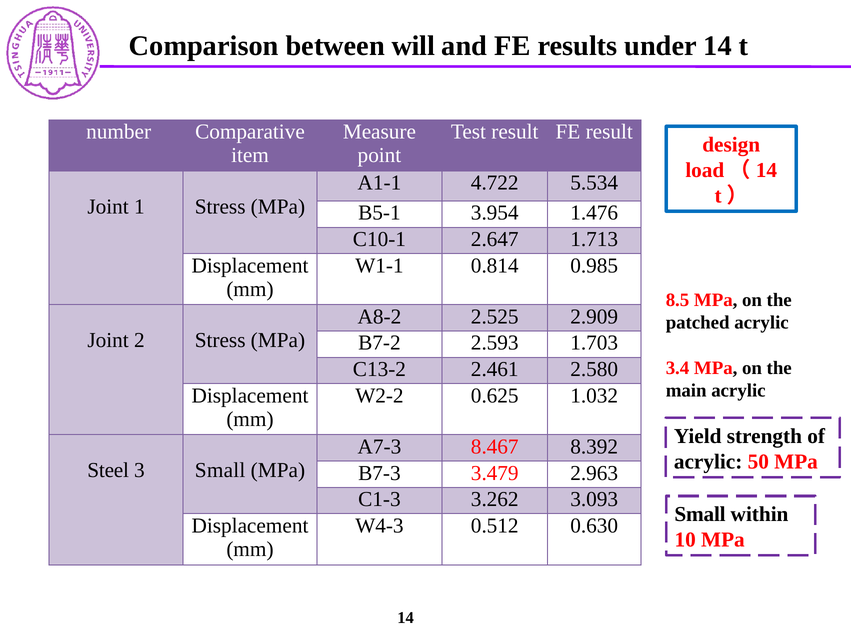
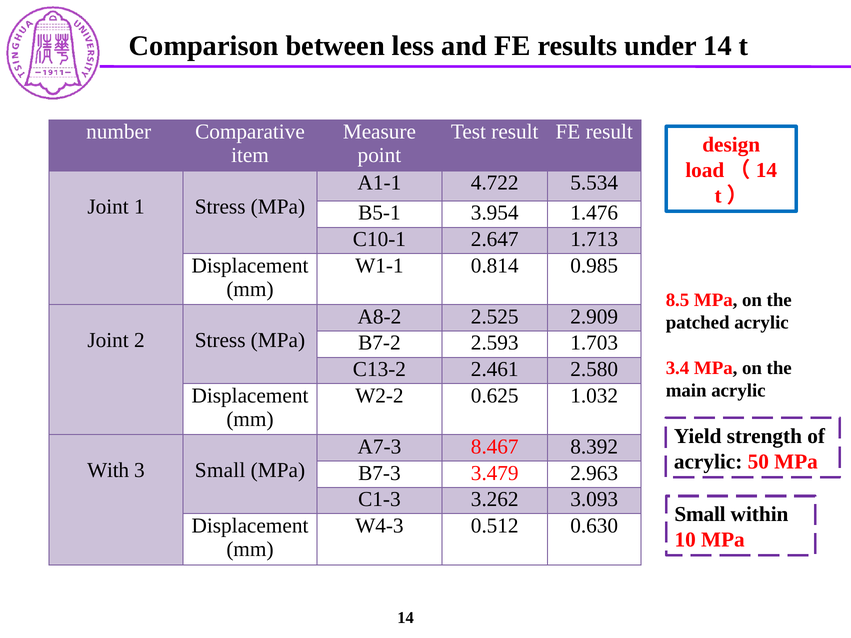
will: will -> less
Steel: Steel -> With
